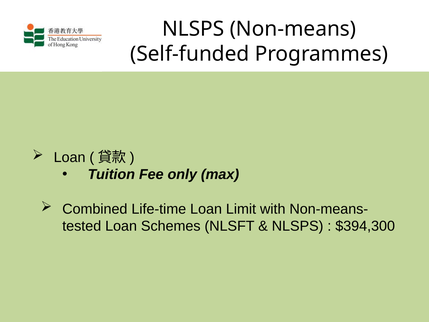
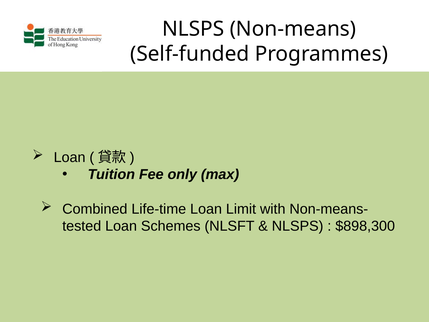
$394,300: $394,300 -> $898,300
